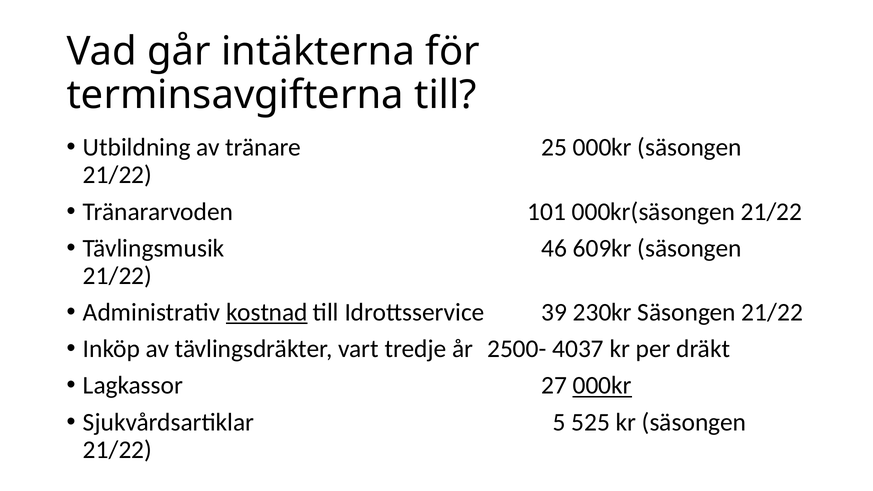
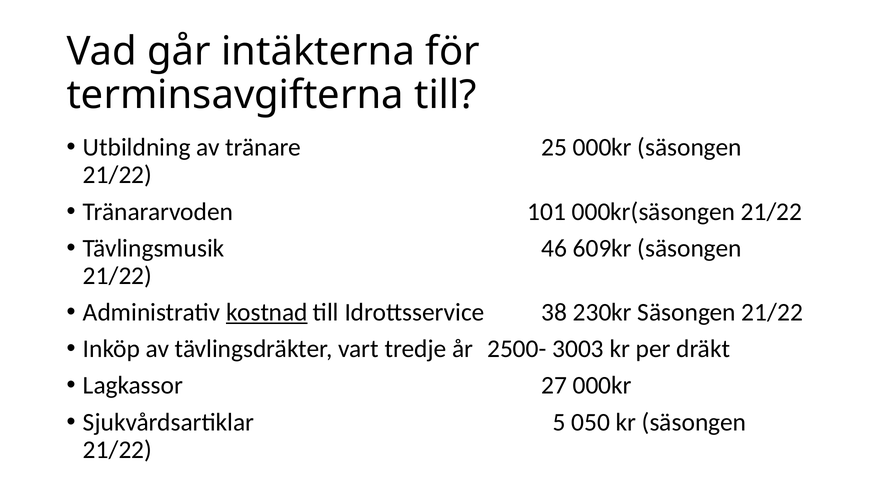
39: 39 -> 38
4037: 4037 -> 3003
000kr at (602, 386) underline: present -> none
525: 525 -> 050
